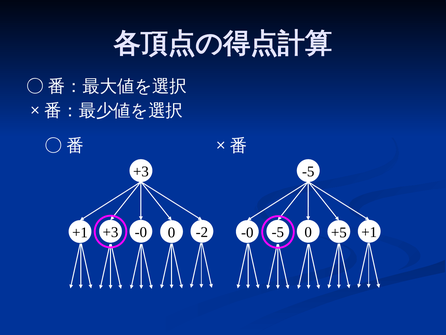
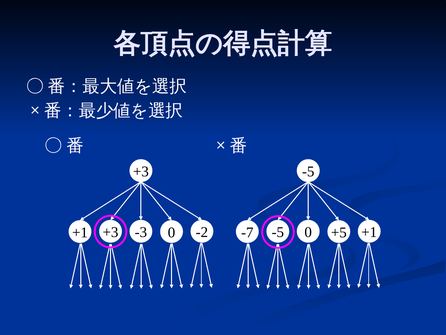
-0 at (141, 232): -0 -> -3
-0 at (247, 232): -0 -> -7
